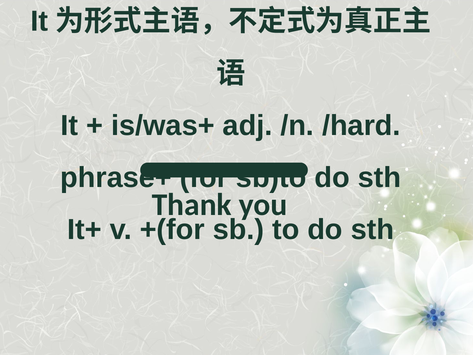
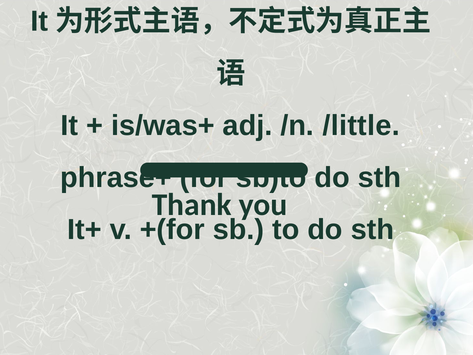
/hard: /hard -> /little
